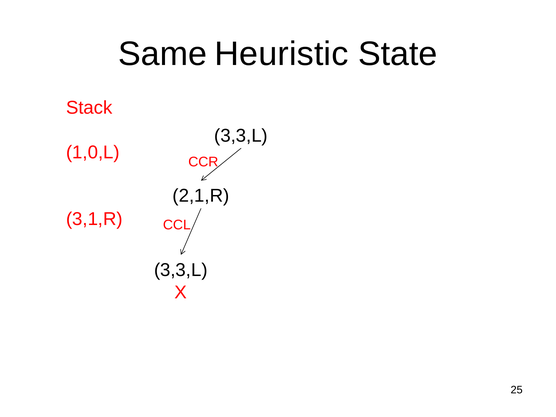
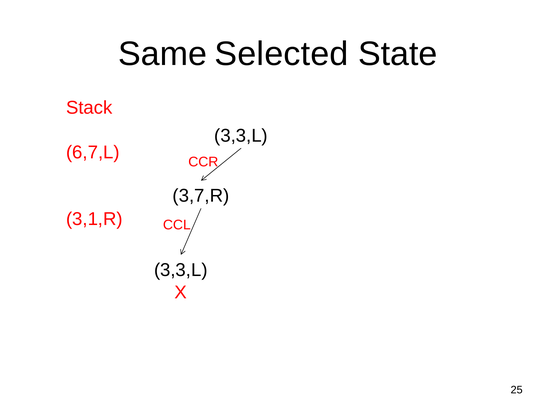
Heuristic: Heuristic -> Selected
1,0,L: 1,0,L -> 6,7,L
2,1,R: 2,1,R -> 3,7,R
